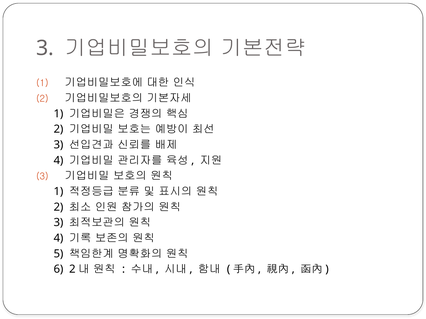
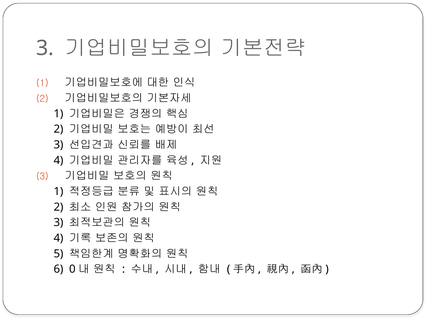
6 2: 2 -> 0
